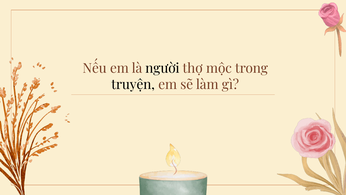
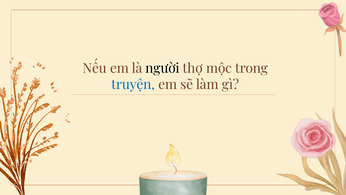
truyện colour: black -> blue
